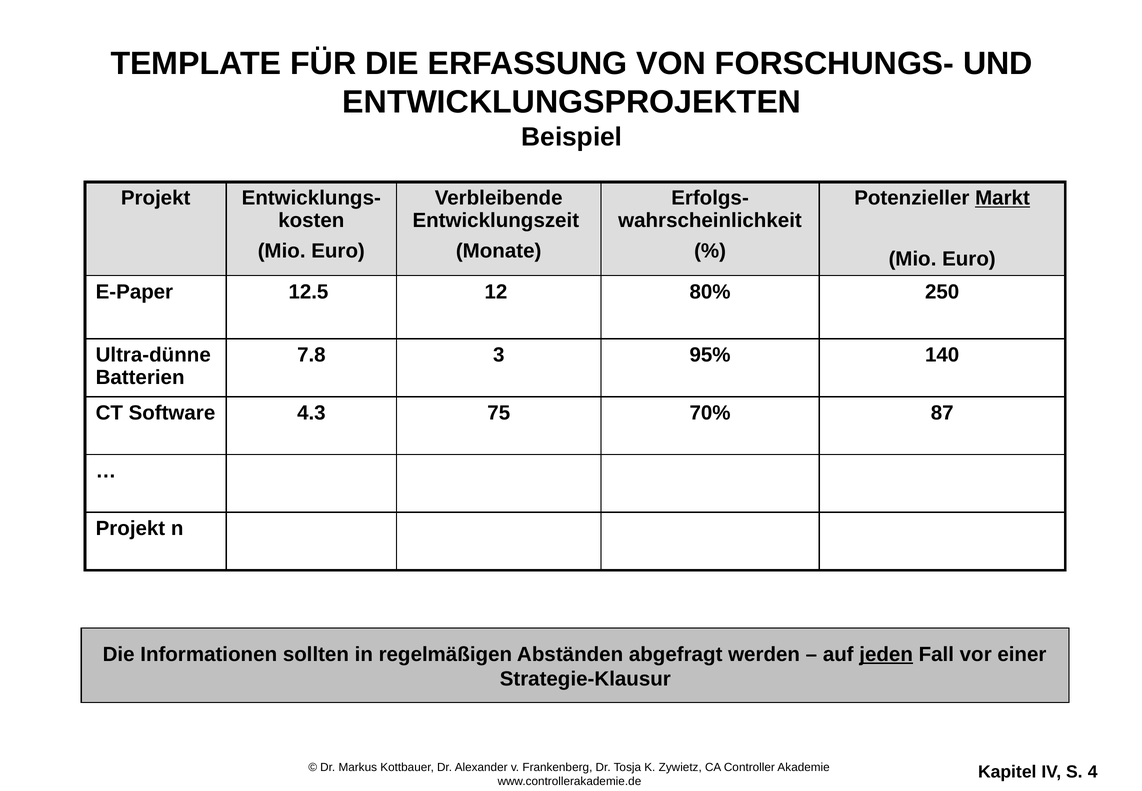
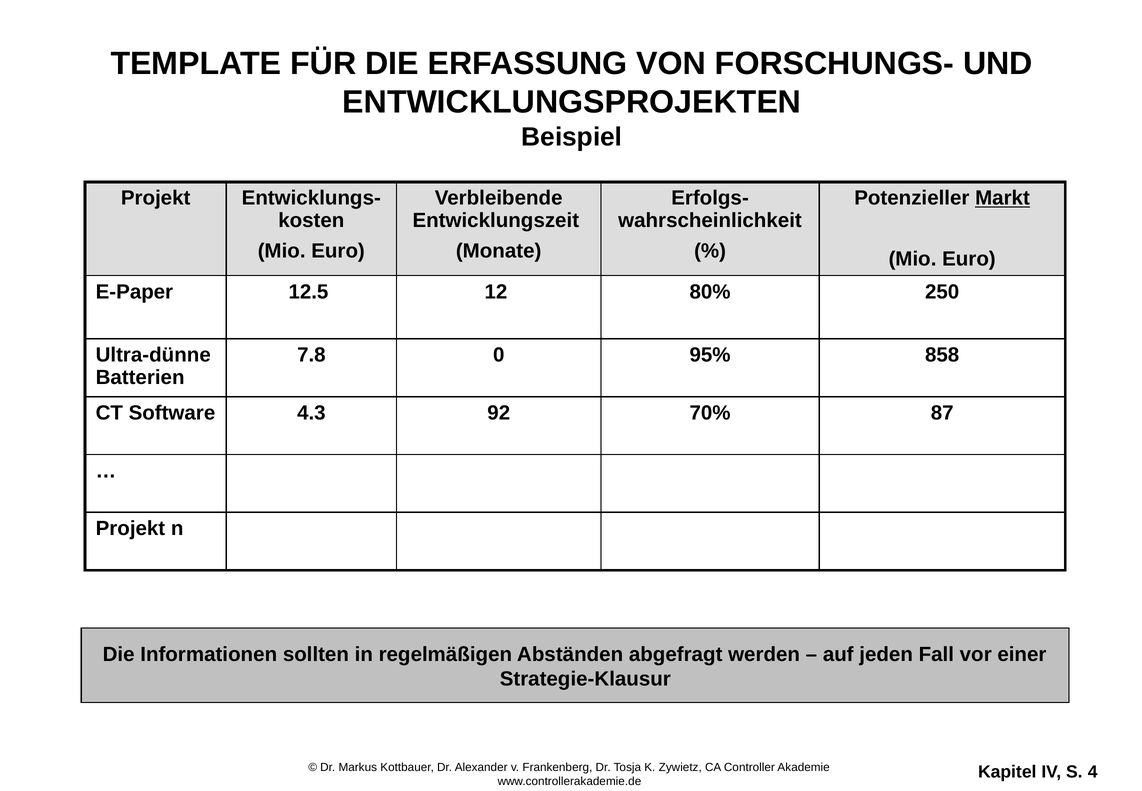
3: 3 -> 0
140: 140 -> 858
75: 75 -> 92
jeden underline: present -> none
